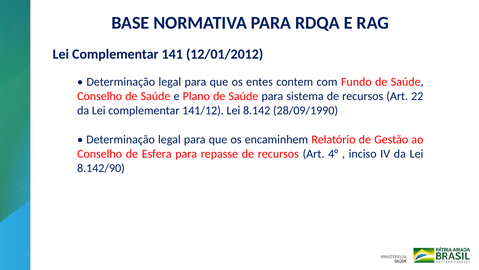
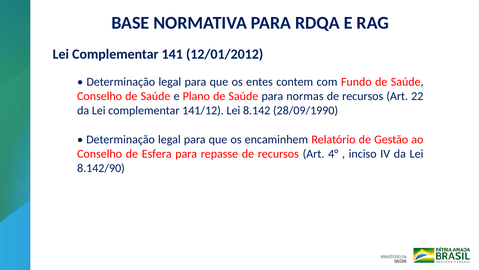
sistema: sistema -> normas
